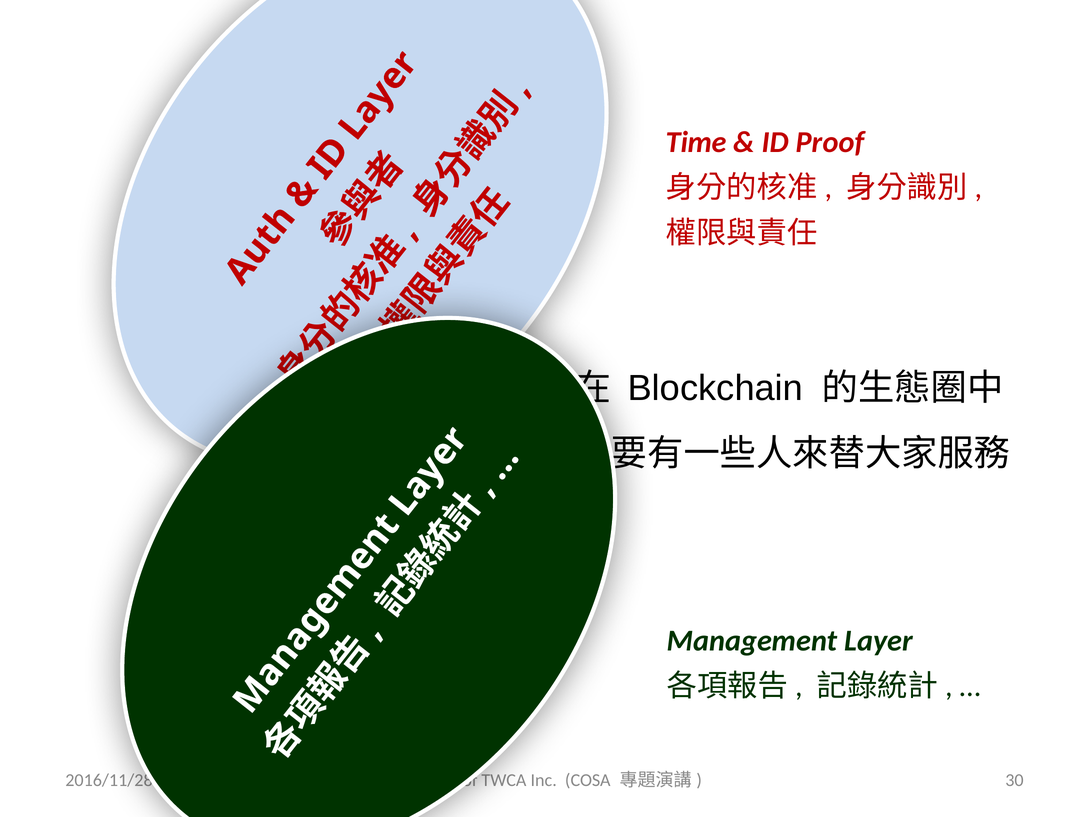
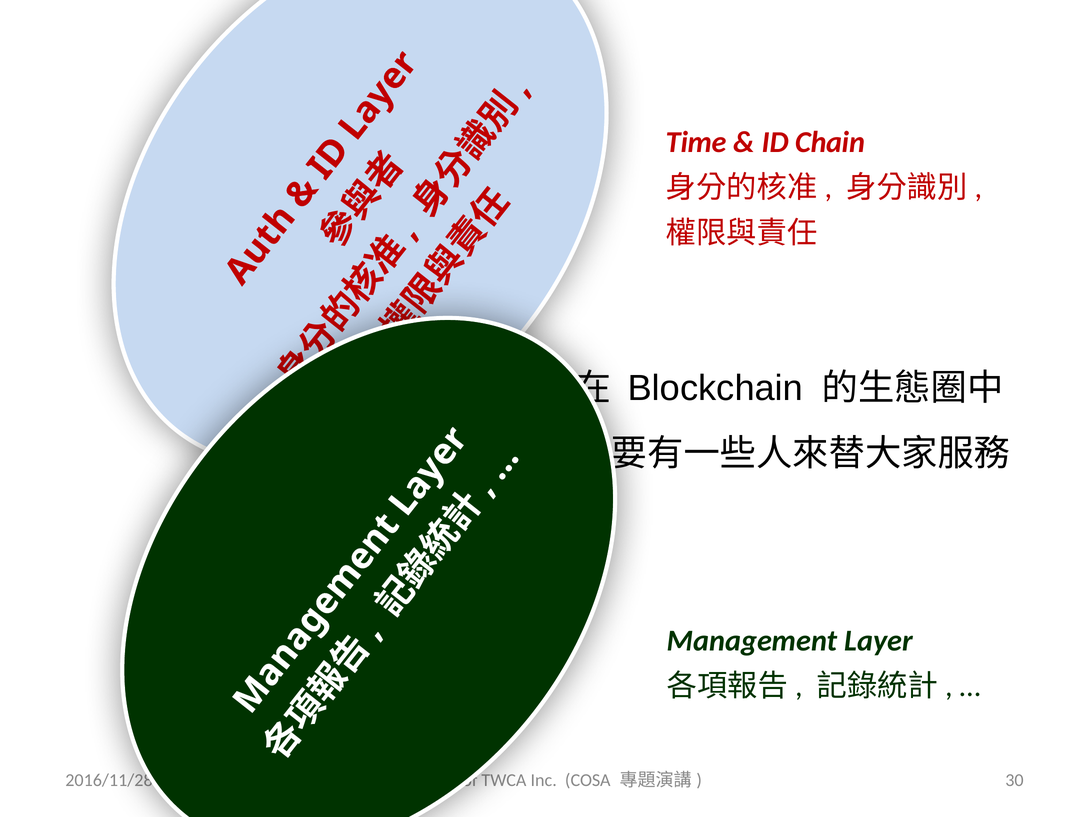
Proof: Proof -> Chain
